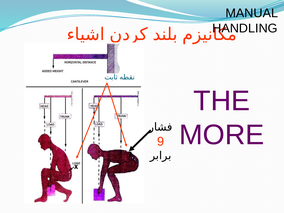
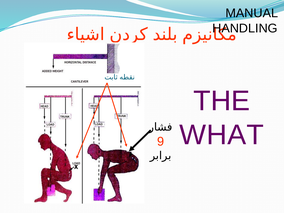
MORE: MORE -> WHAT
